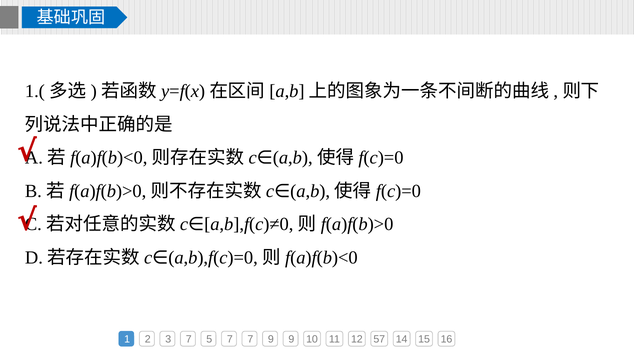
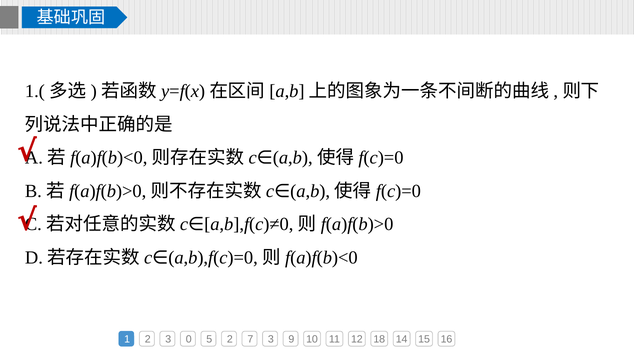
3 7: 7 -> 0
5 7: 7 -> 2
7 9: 9 -> 3
57: 57 -> 18
